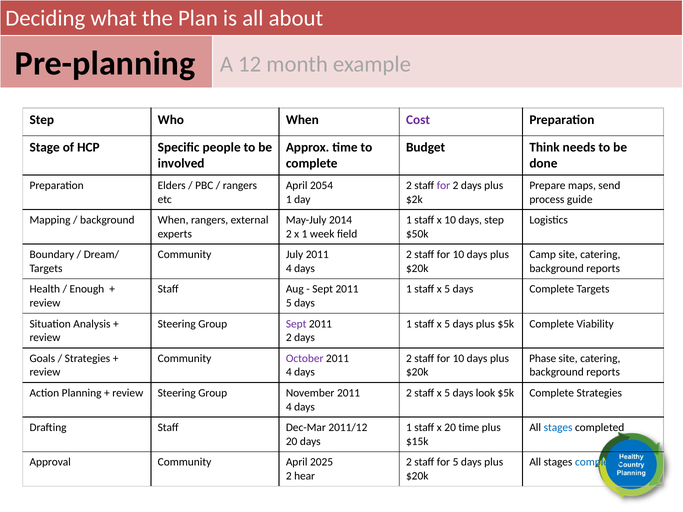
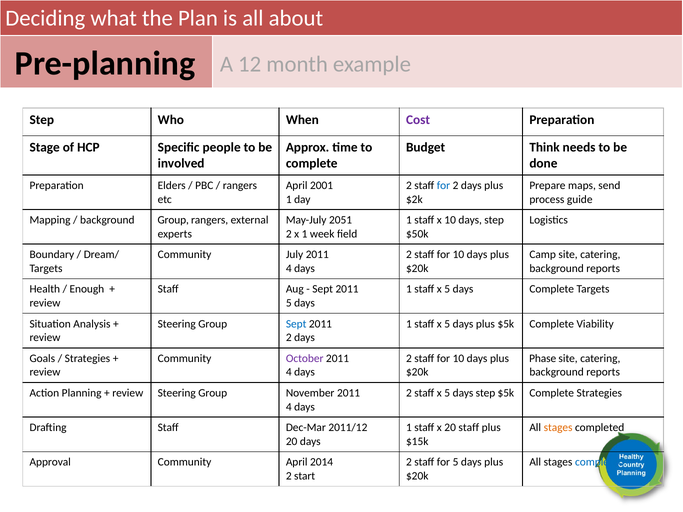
2054: 2054 -> 2001
for at (443, 185) colour: purple -> blue
background When: When -> Group
2014: 2014 -> 2051
Sept at (296, 324) colour: purple -> blue
5 days look: look -> step
20 time: time -> staff
stages at (558, 428) colour: blue -> orange
2025: 2025 -> 2014
hear: hear -> start
